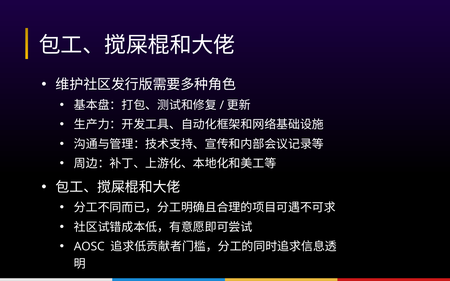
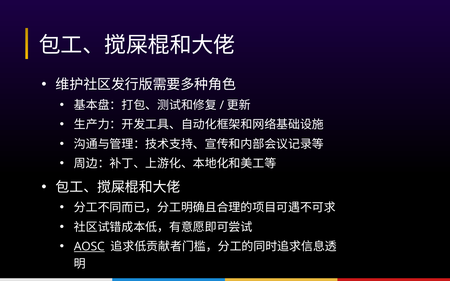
AOSC underline: none -> present
